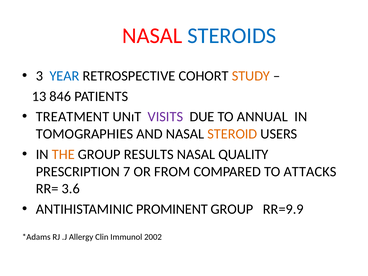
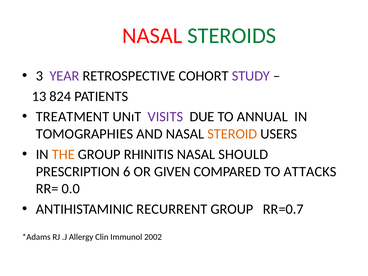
STEROIDS colour: blue -> green
YEAR colour: blue -> purple
STUDY colour: orange -> purple
846: 846 -> 824
RESULTS: RESULTS -> RHINITIS
QUALITY: QUALITY -> SHOULD
7: 7 -> 6
FROM: FROM -> GIVEN
3.6: 3.6 -> 0.0
PROMINENT: PROMINENT -> RECURRENT
RR=9.9: RR=9.9 -> RR=0.7
